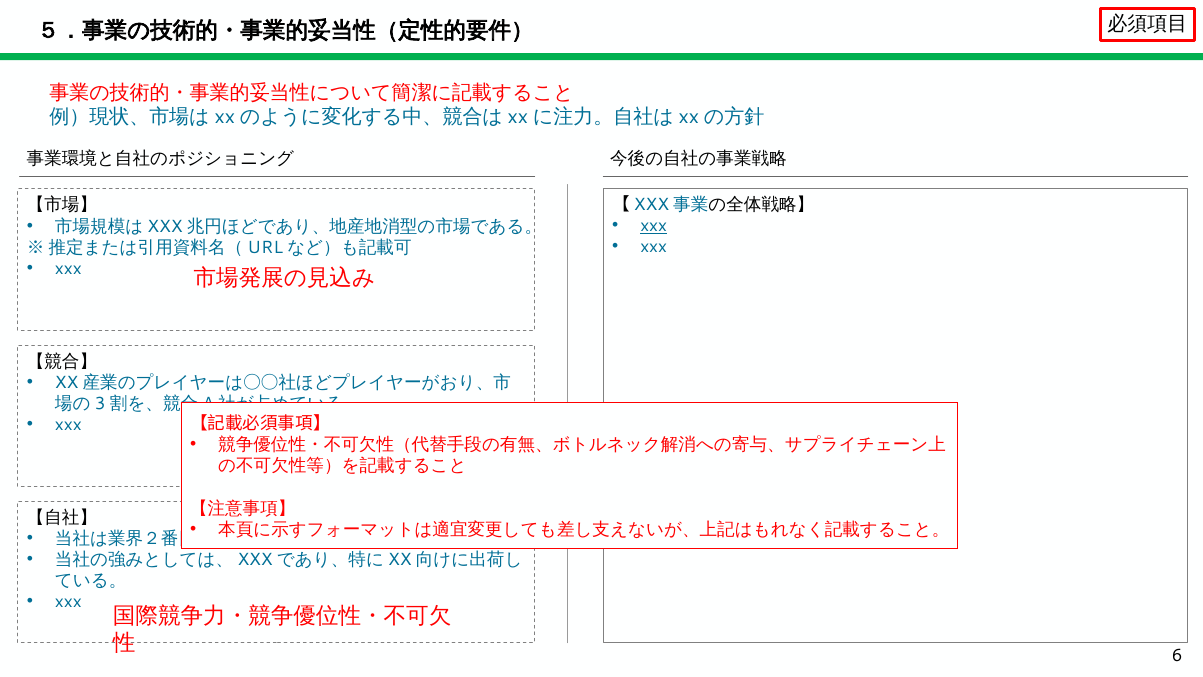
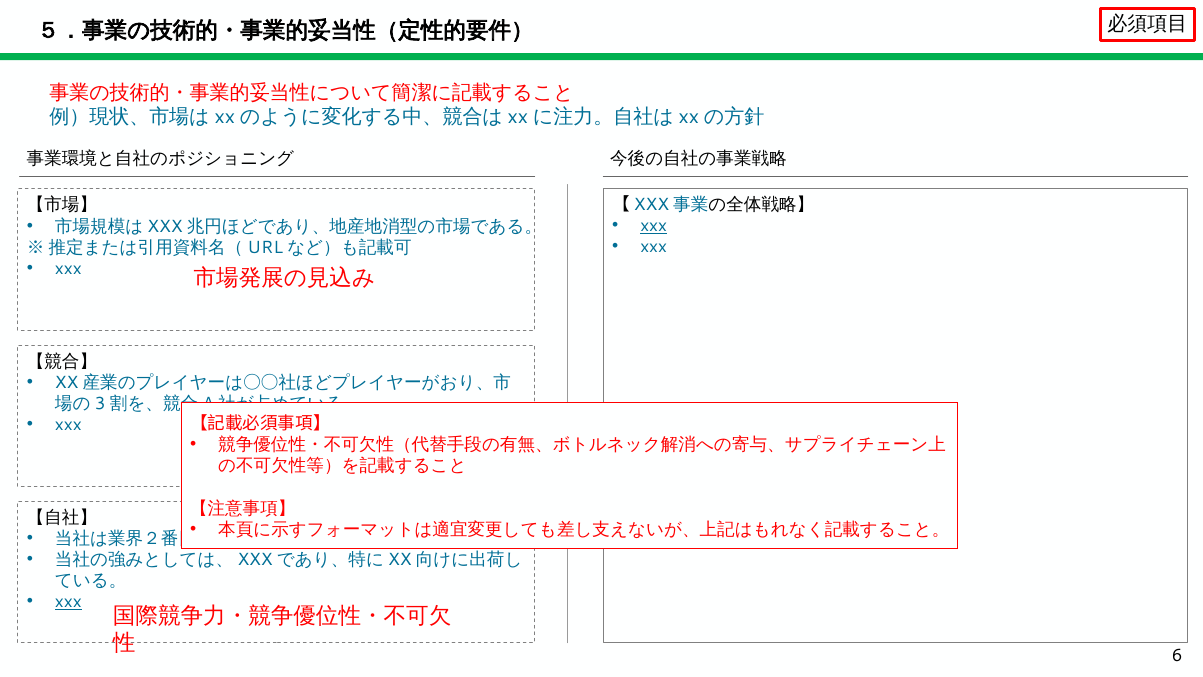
xxx at (68, 601) underline: none -> present
